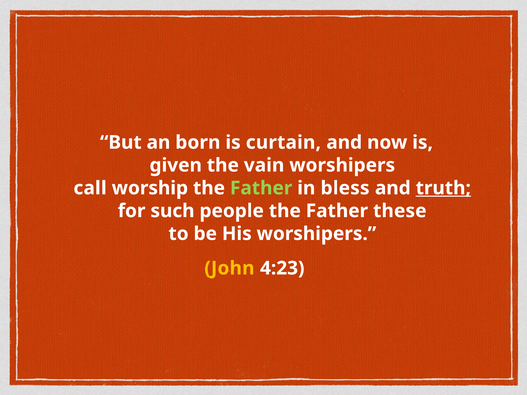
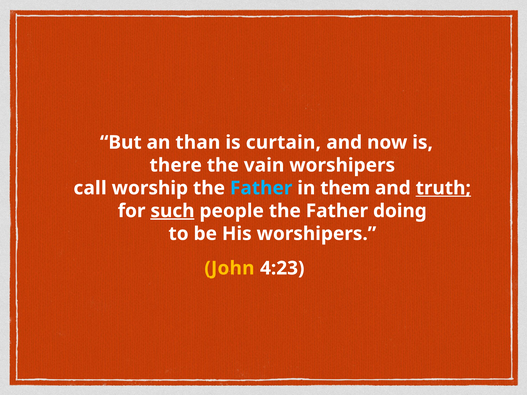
born: born -> than
given: given -> there
Father at (261, 188) colour: light green -> light blue
bless: bless -> them
such underline: none -> present
these: these -> doing
